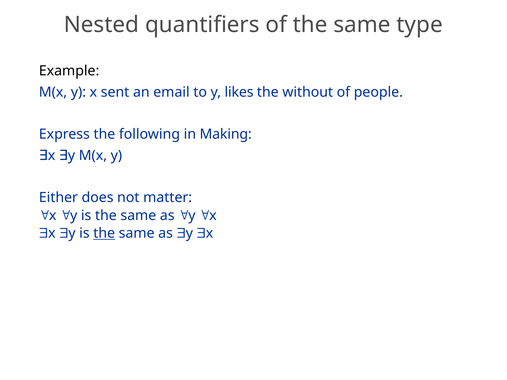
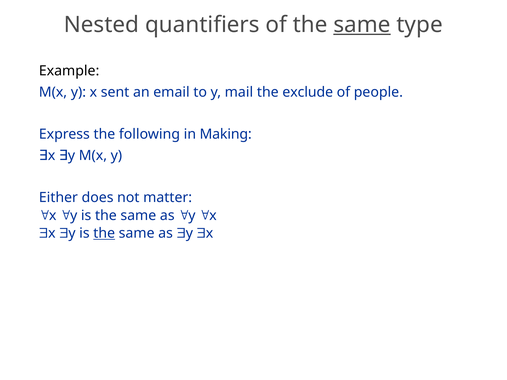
same at (362, 25) underline: none -> present
likes: likes -> mail
without: without -> exclude
